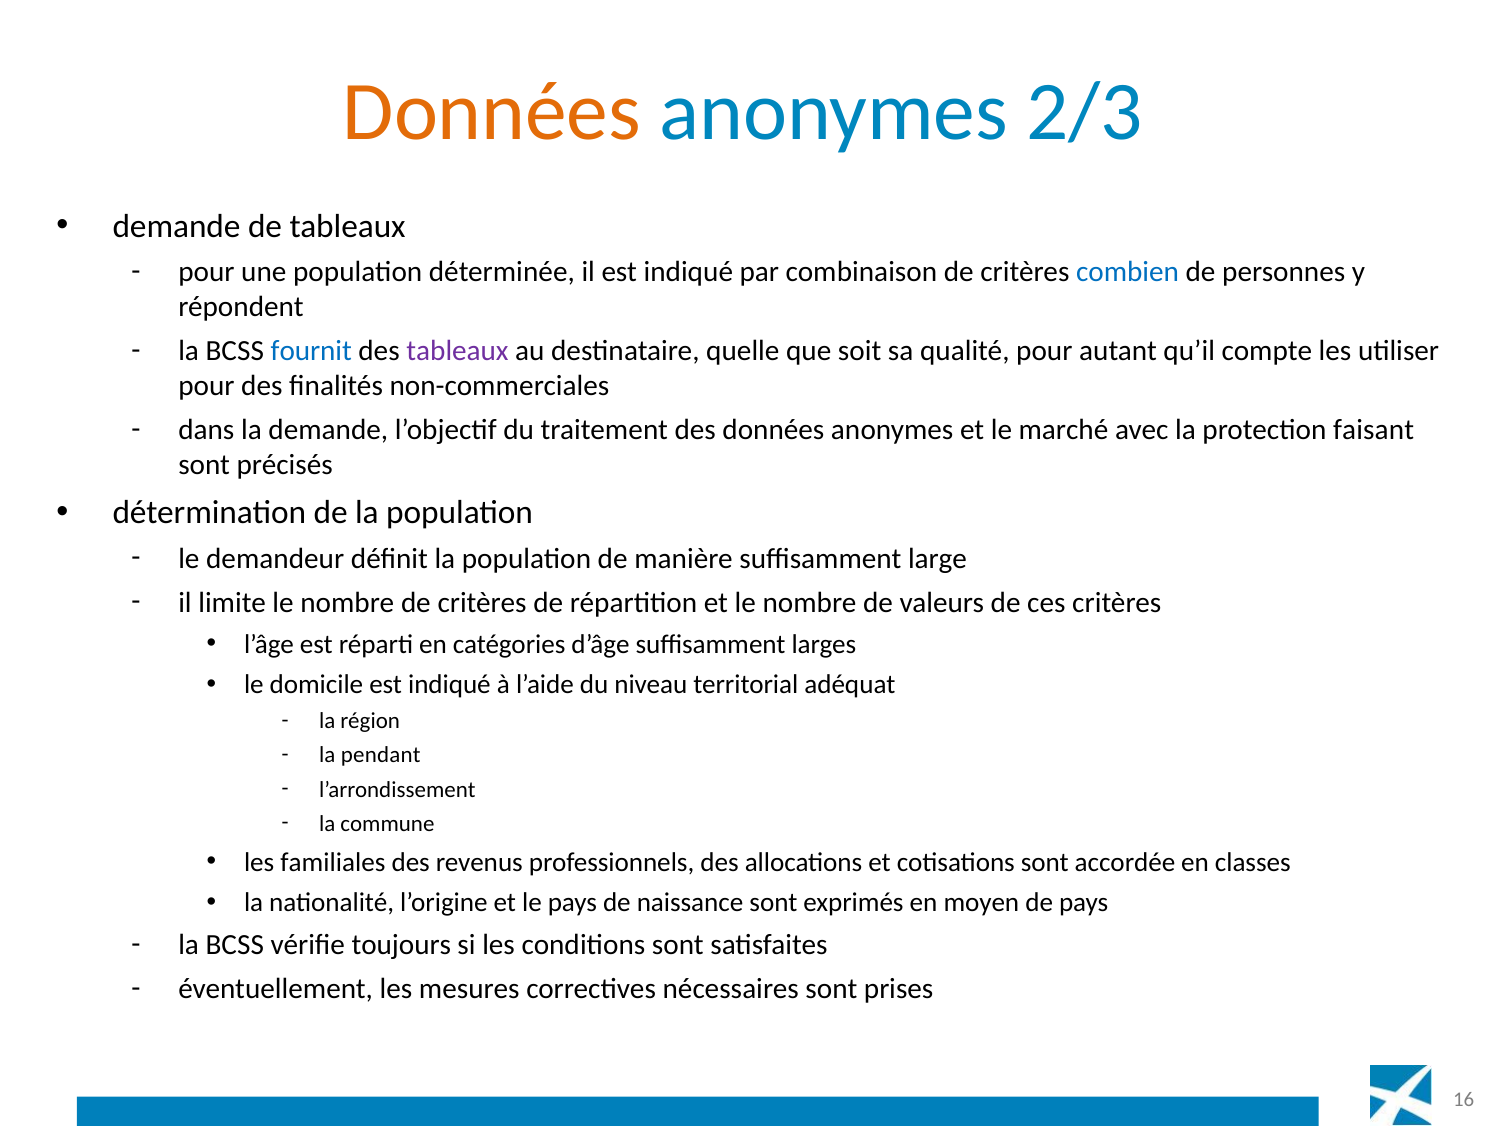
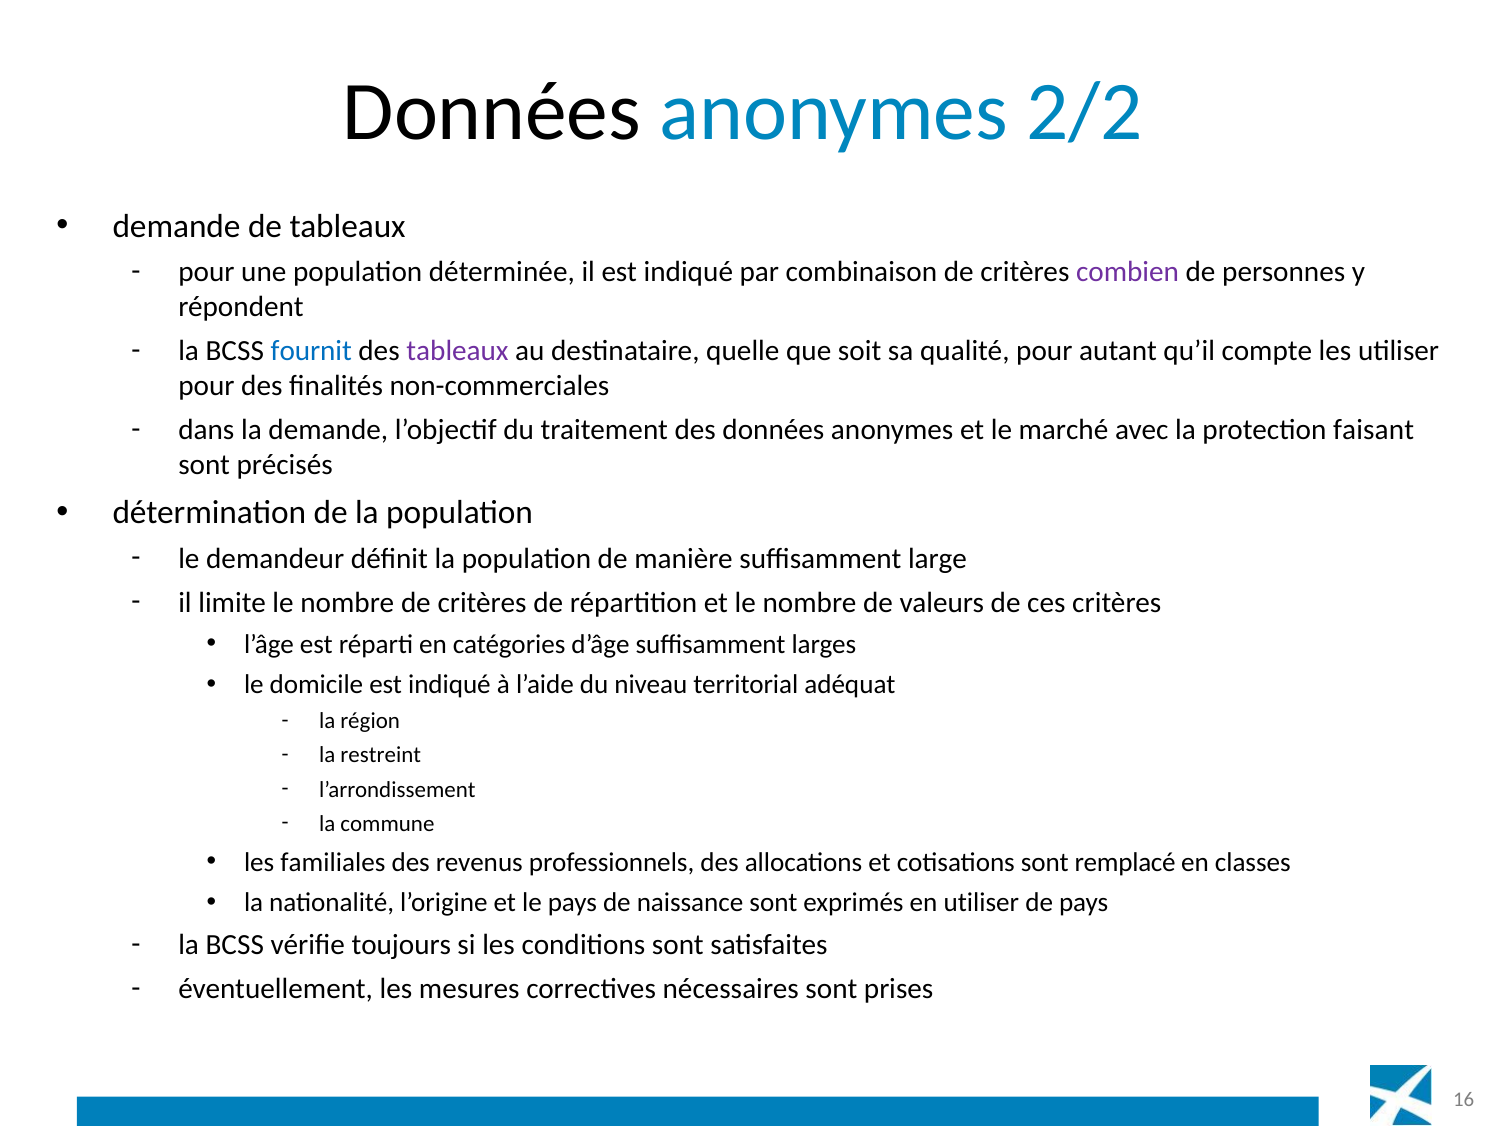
Données at (492, 112) colour: orange -> black
2/3: 2/3 -> 2/2
combien colour: blue -> purple
pendant: pendant -> restreint
accordée: accordée -> remplacé
en moyen: moyen -> utiliser
